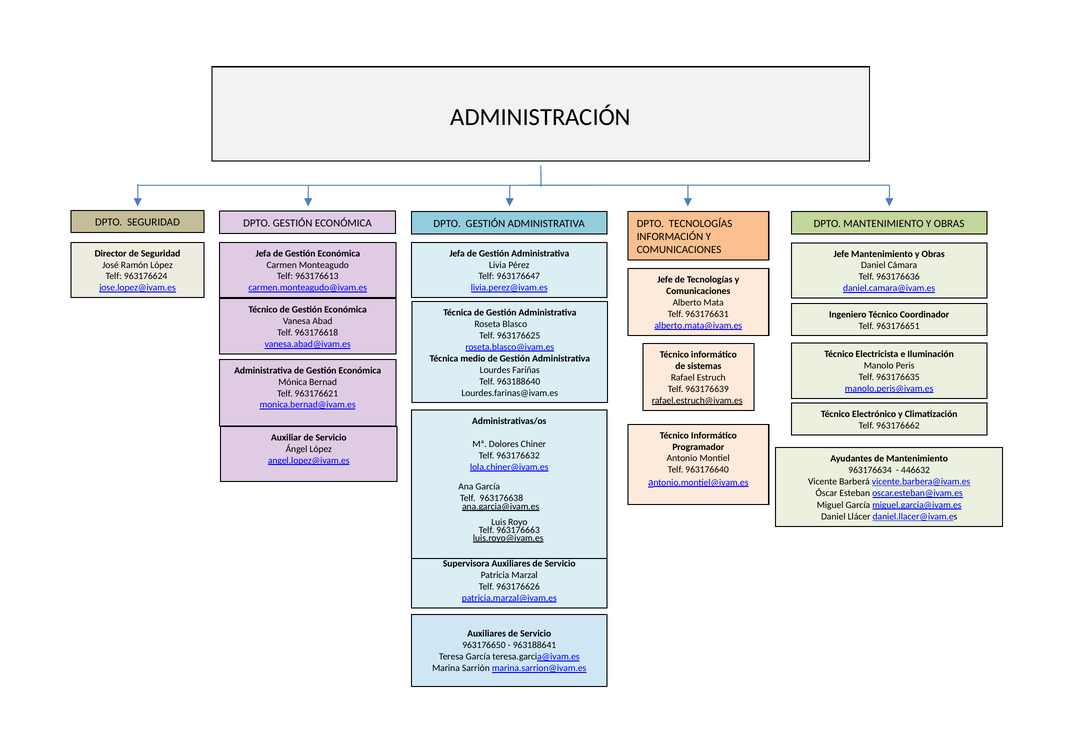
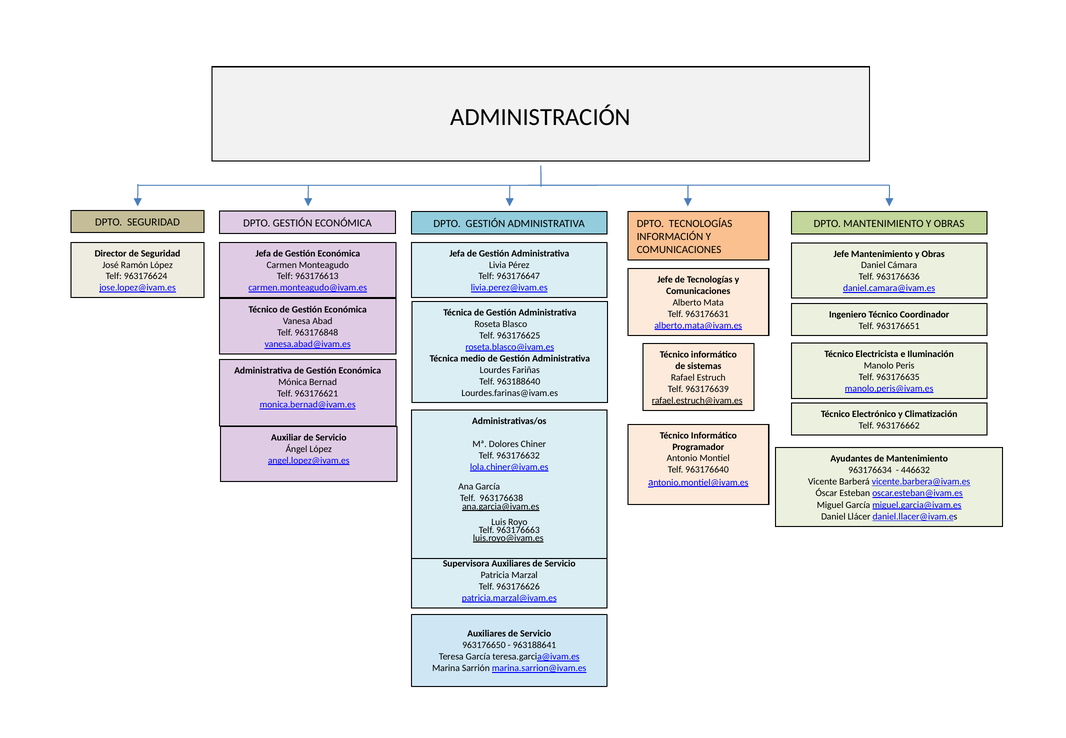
963176618: 963176618 -> 963176848
